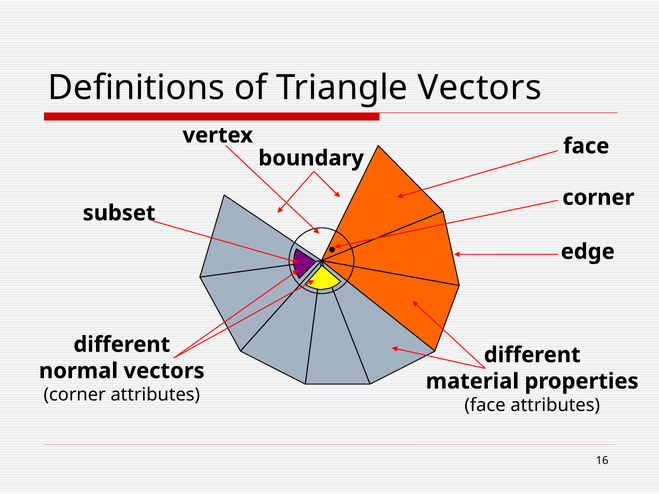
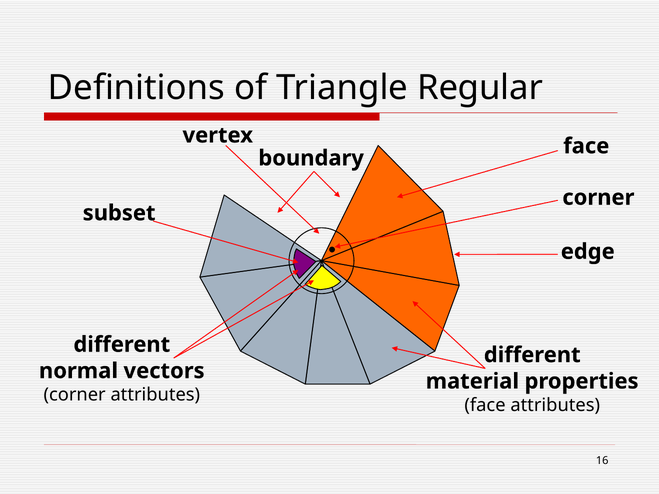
Triangle Vectors: Vectors -> Regular
